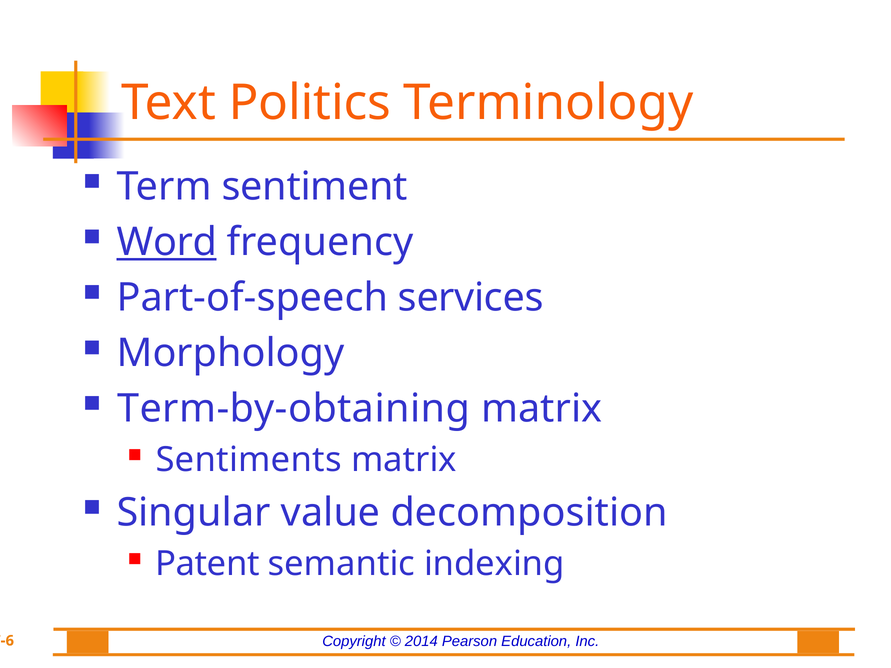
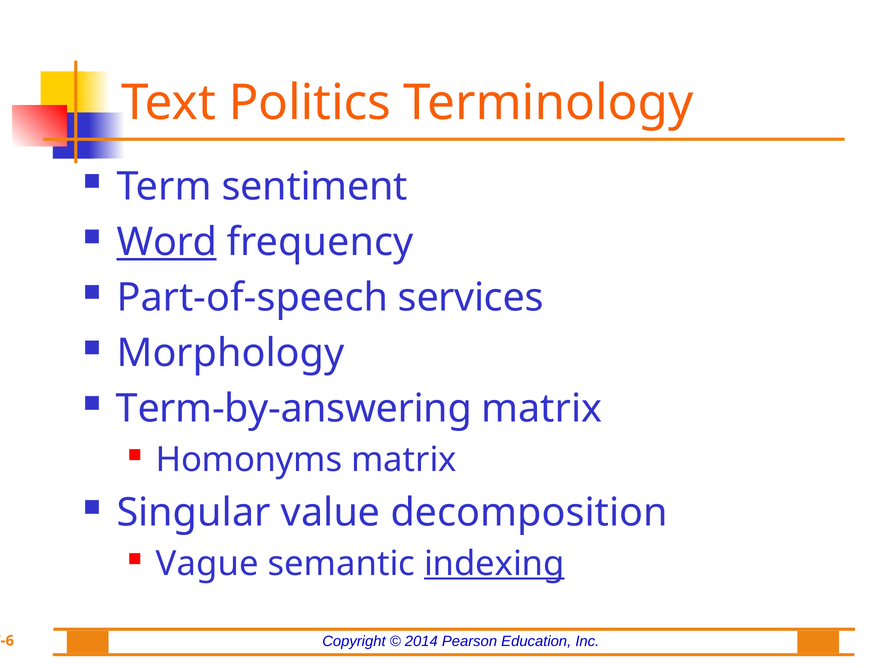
Term-by-obtaining: Term-by-obtaining -> Term-by-answering
Sentiments: Sentiments -> Homonyms
Patent: Patent -> Vague
indexing underline: none -> present
